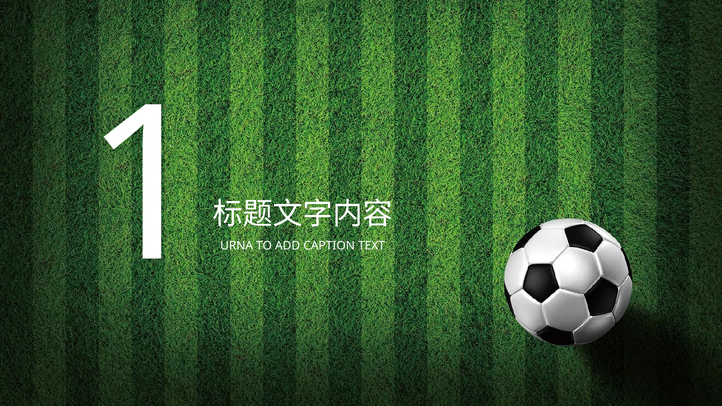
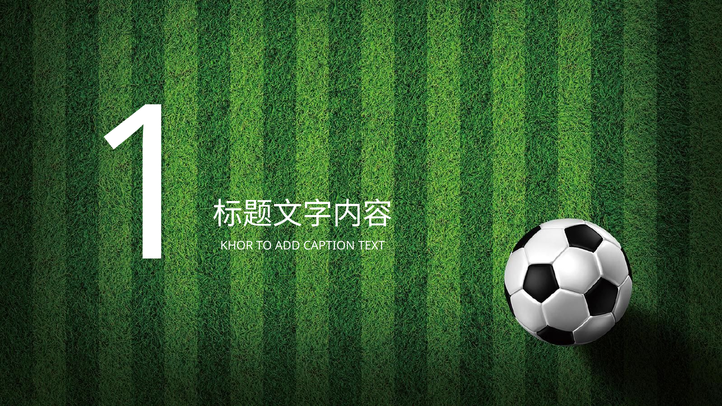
URNA: URNA -> KHOR
